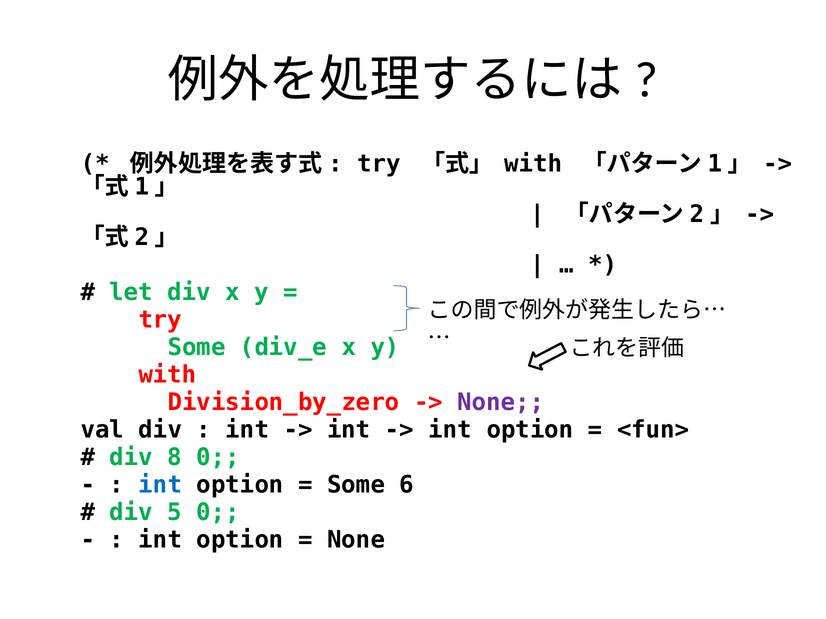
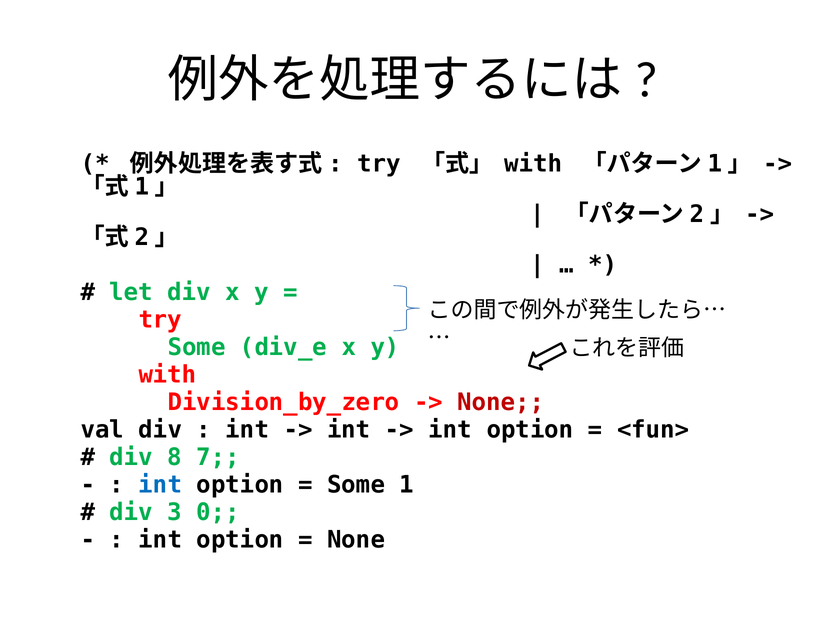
None at (501, 403) colour: purple -> red
8 0: 0 -> 7
6: 6 -> 1
5: 5 -> 3
